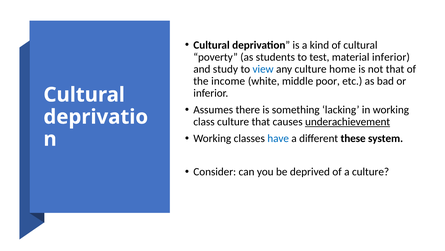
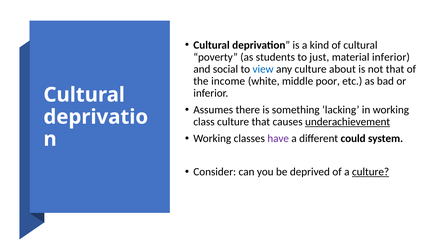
test: test -> just
study: study -> social
home: home -> about
have colour: blue -> purple
these: these -> could
culture at (371, 172) underline: none -> present
